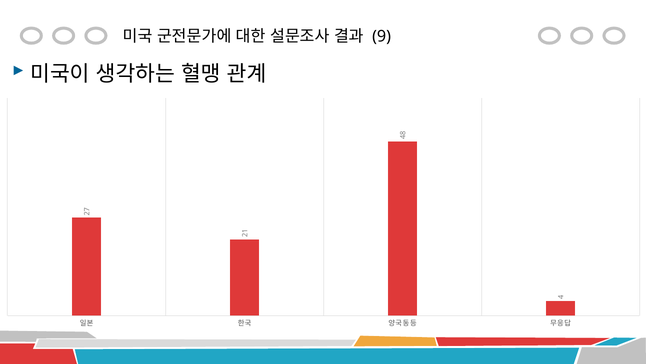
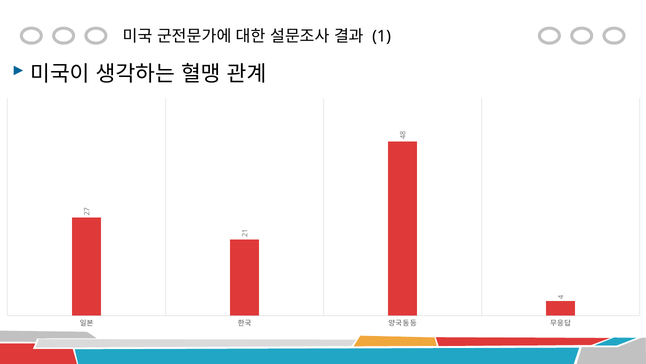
9 at (382, 36): 9 -> 1
